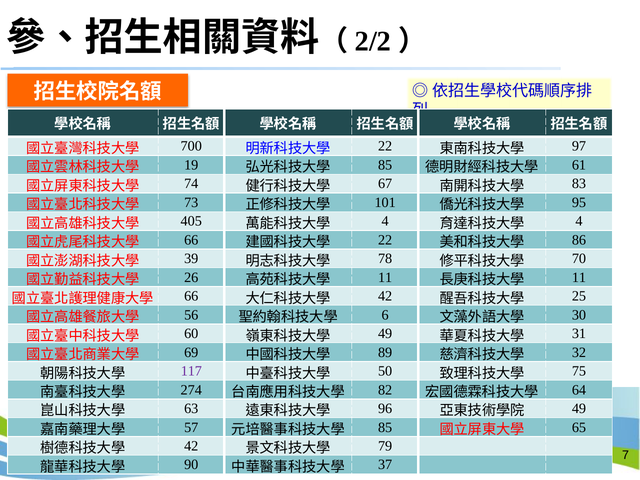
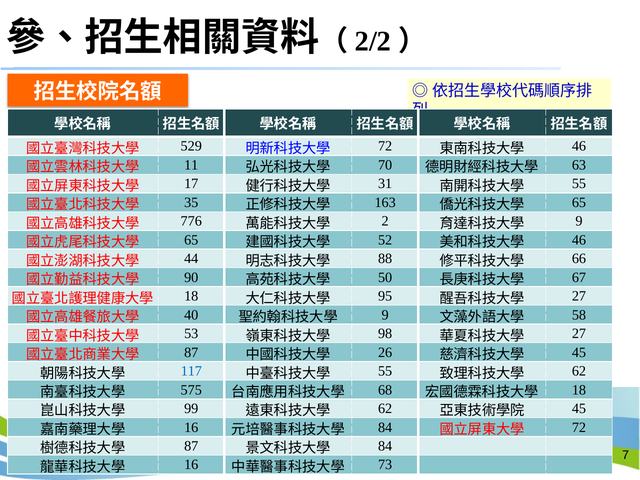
700: 700 -> 529
22 at (385, 146): 22 -> 72
97 at (579, 146): 97 -> 46
19: 19 -> 11
85 at (385, 165): 85 -> 70
61: 61 -> 63
74: 74 -> 17
67: 67 -> 31
83 at (579, 184): 83 -> 55
73: 73 -> 35
101: 101 -> 163
95 at (579, 202): 95 -> 65
405: 405 -> 776
4 at (385, 221): 4 -> 2
4 at (579, 221): 4 -> 9
66 at (191, 240): 66 -> 65
22 at (385, 240): 22 -> 52
86 at (579, 240): 86 -> 46
39: 39 -> 44
78: 78 -> 88
70: 70 -> 66
26: 26 -> 90
11 at (385, 277): 11 -> 50
11 at (579, 277): 11 -> 67
66 at (191, 296): 66 -> 18
42 at (385, 296): 42 -> 95
25 at (579, 296): 25 -> 27
56: 56 -> 40
6 at (385, 315): 6 -> 9
30: 30 -> 58
60: 60 -> 53
49 at (385, 334): 49 -> 98
31 at (579, 334): 31 -> 27
69 at (191, 352): 69 -> 87
89: 89 -> 26
32 at (579, 352): 32 -> 45
117 colour: purple -> blue
50 at (385, 371): 50 -> 55
75 at (579, 371): 75 -> 62
274: 274 -> 575
82: 82 -> 68
64 at (579, 390): 64 -> 18
63: 63 -> 99
96 at (385, 409): 96 -> 62
49 at (579, 409): 49 -> 45
57 at (191, 427): 57 -> 16
85 at (385, 427): 85 -> 84
65 at (579, 427): 65 -> 72
42 at (191, 446): 42 -> 87
79 at (385, 446): 79 -> 84
90 at (191, 465): 90 -> 16
37: 37 -> 73
